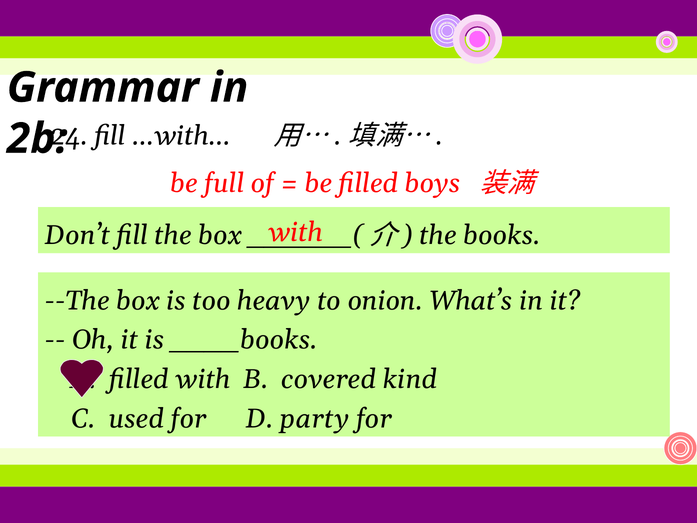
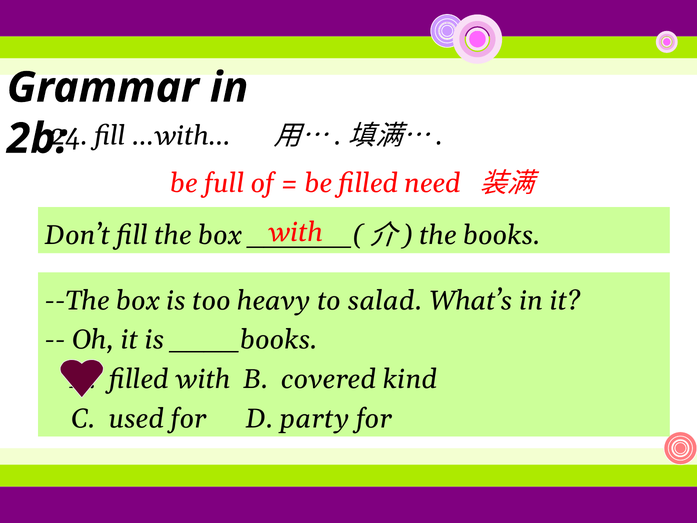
boys: boys -> need
onion: onion -> salad
